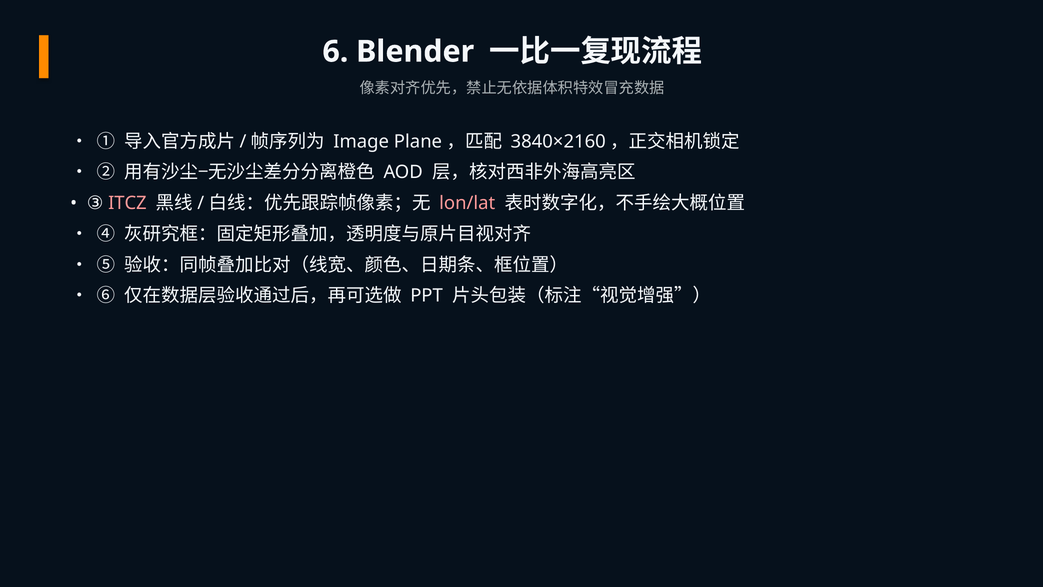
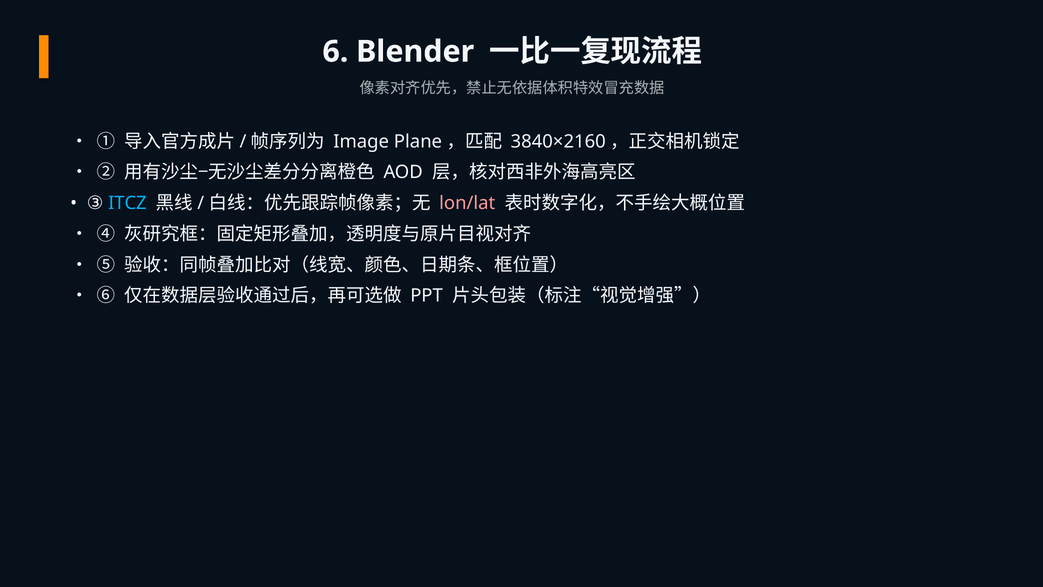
ITCZ colour: pink -> light blue
